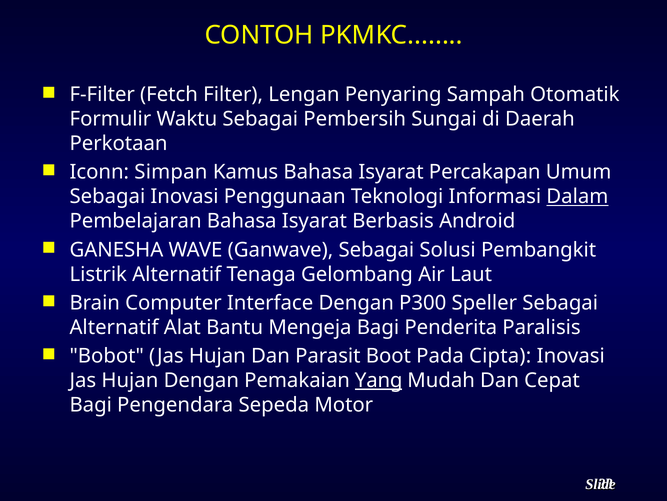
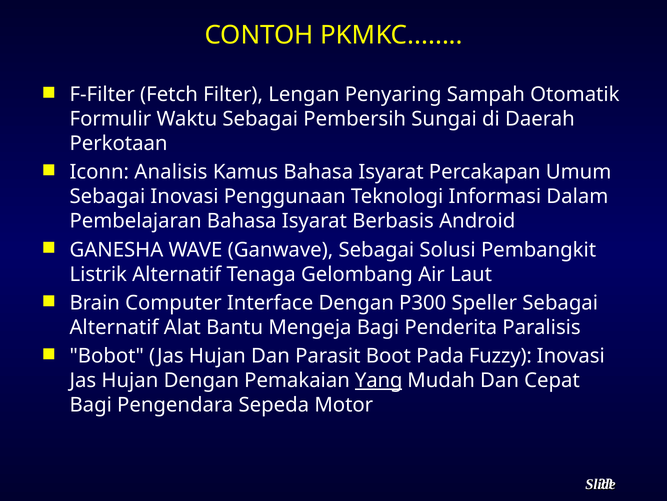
Simpan: Simpan -> Analisis
Dalam underline: present -> none
Cipta: Cipta -> Fuzzy
